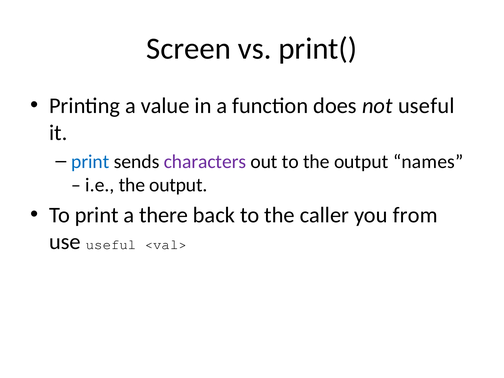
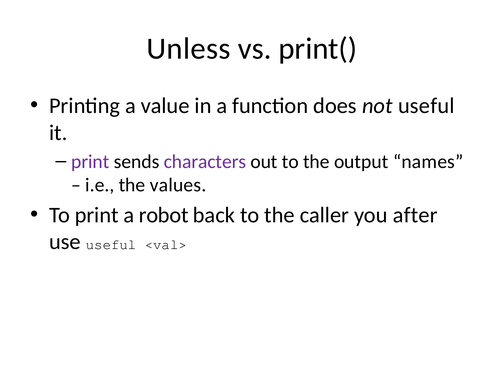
Screen: Screen -> Unless
print at (90, 162) colour: blue -> purple
i.e the output: output -> values
there: there -> robot
from: from -> after
